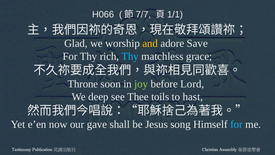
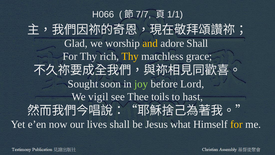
adore Save: Save -> Shall
Thy at (130, 56) colour: light blue -> yellow
Throne: Throne -> Sought
deep: deep -> vigil
gave: gave -> lives
song: song -> what
for at (236, 124) colour: light blue -> yellow
